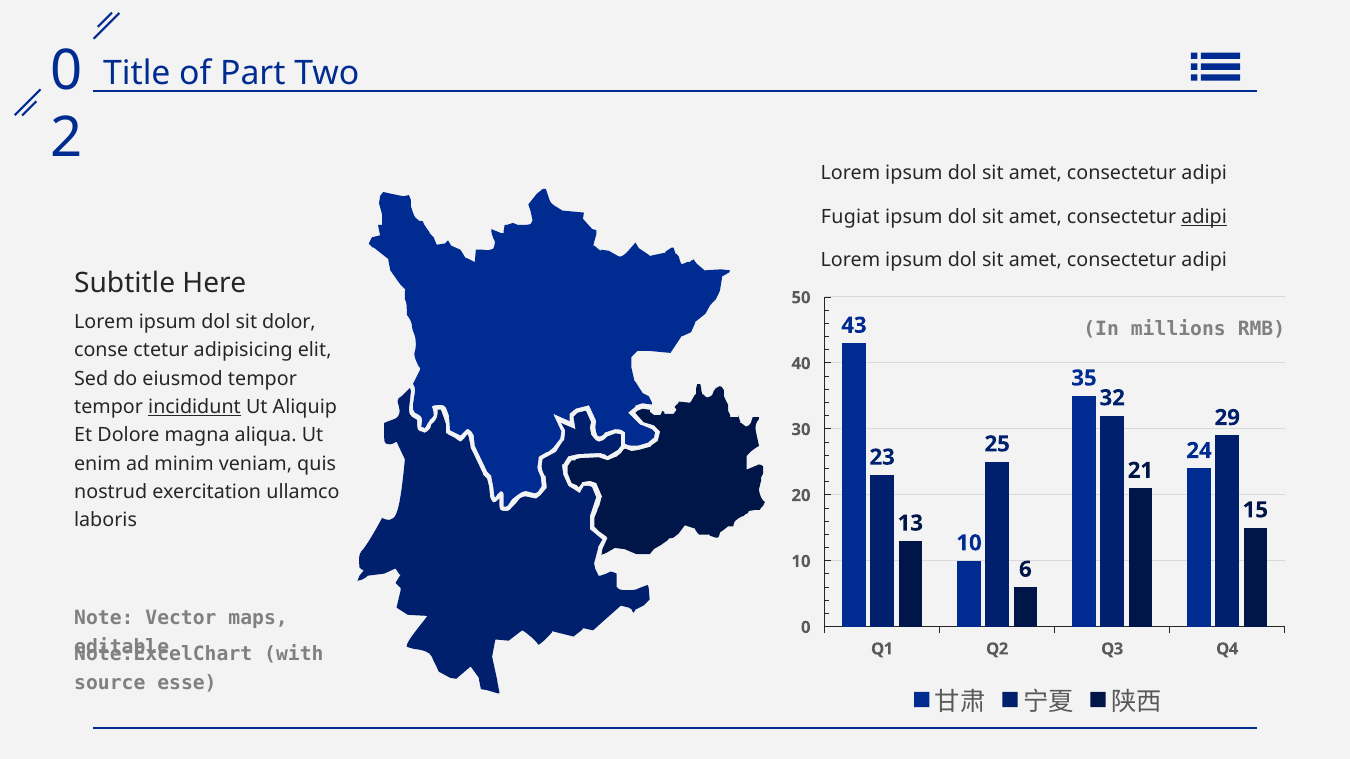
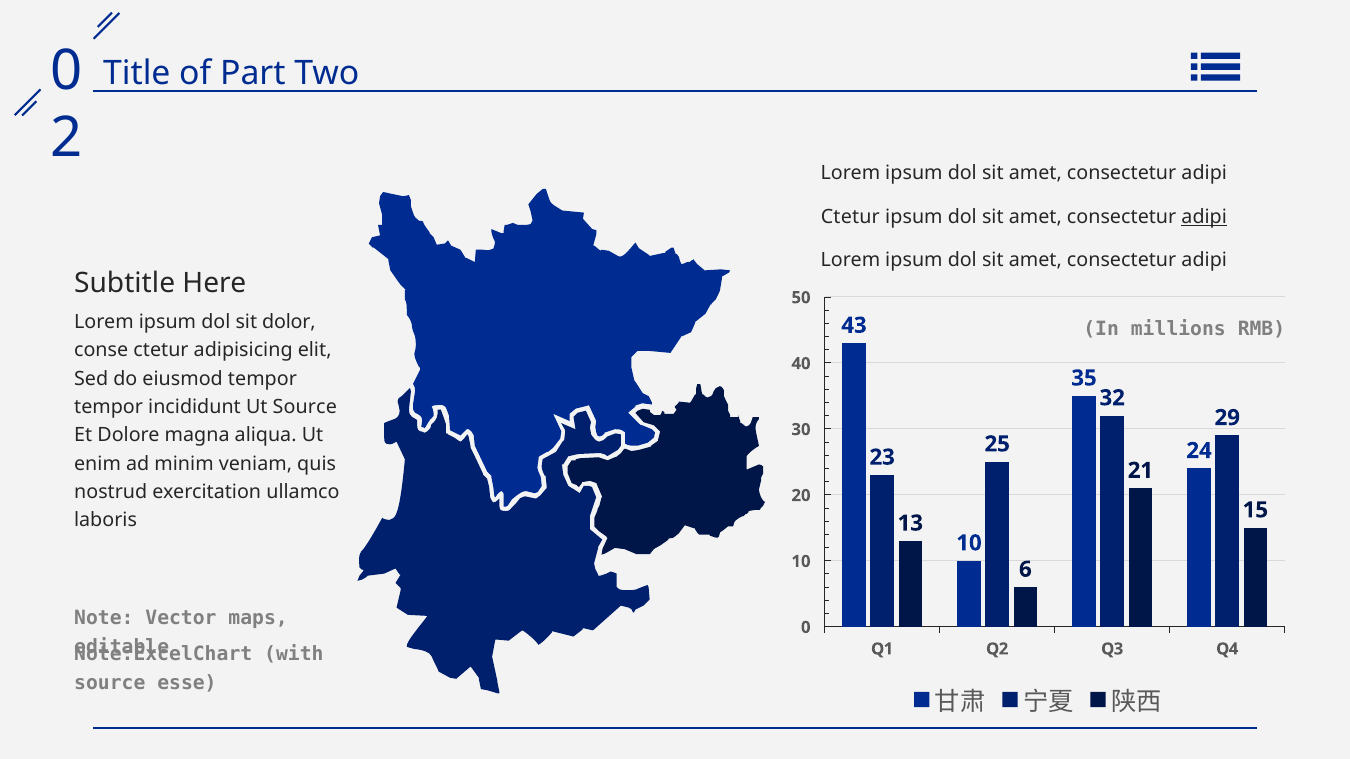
Fugiat at (850, 217): Fugiat -> Ctetur
incididunt underline: present -> none
Ut Aliquip: Aliquip -> Source
